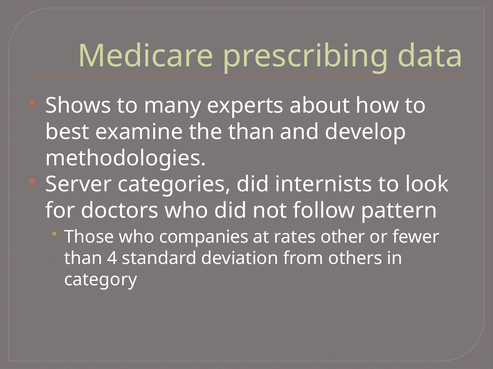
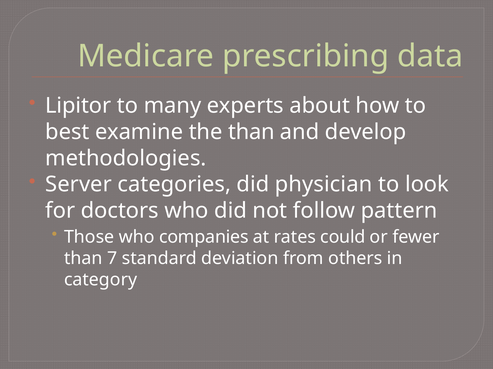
Shows: Shows -> Lipitor
internists: internists -> physician
other: other -> could
4: 4 -> 7
